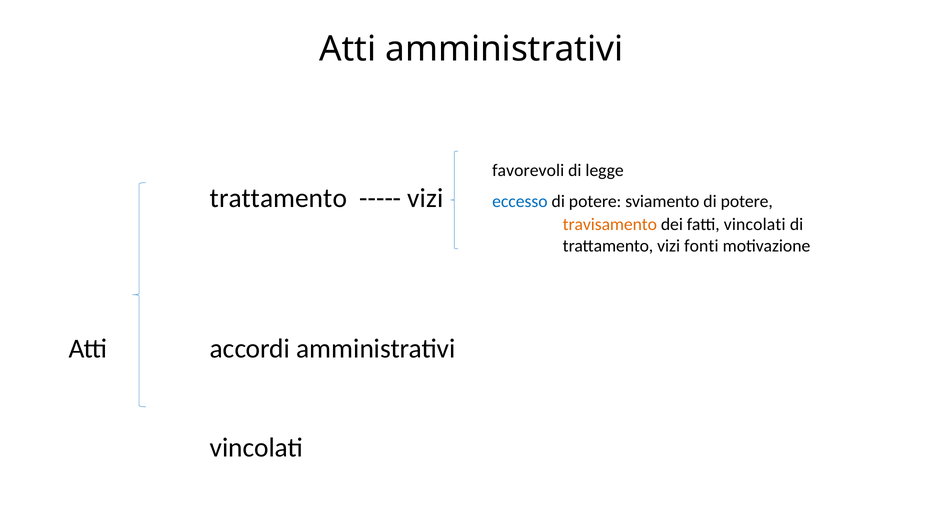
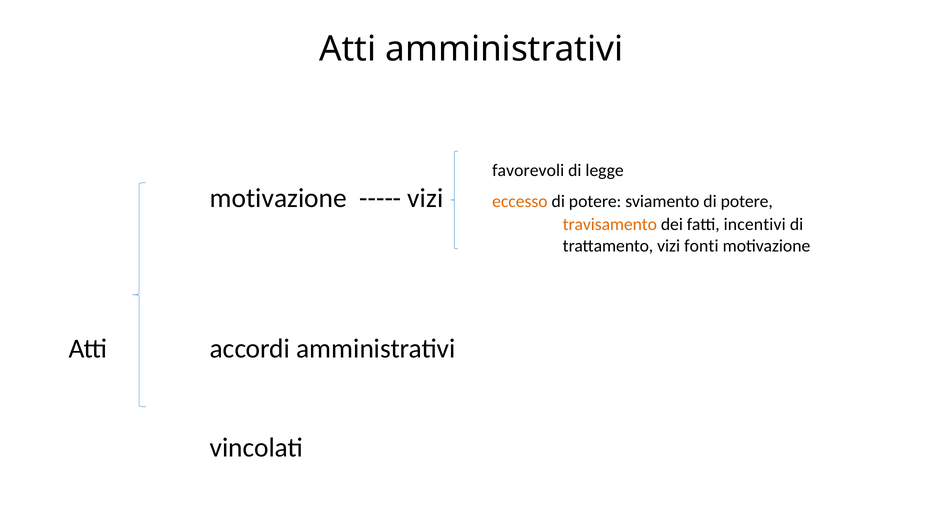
trattamento at (278, 198): trattamento -> motivazione
eccesso colour: blue -> orange
fatti vincolati: vincolati -> incentivi
